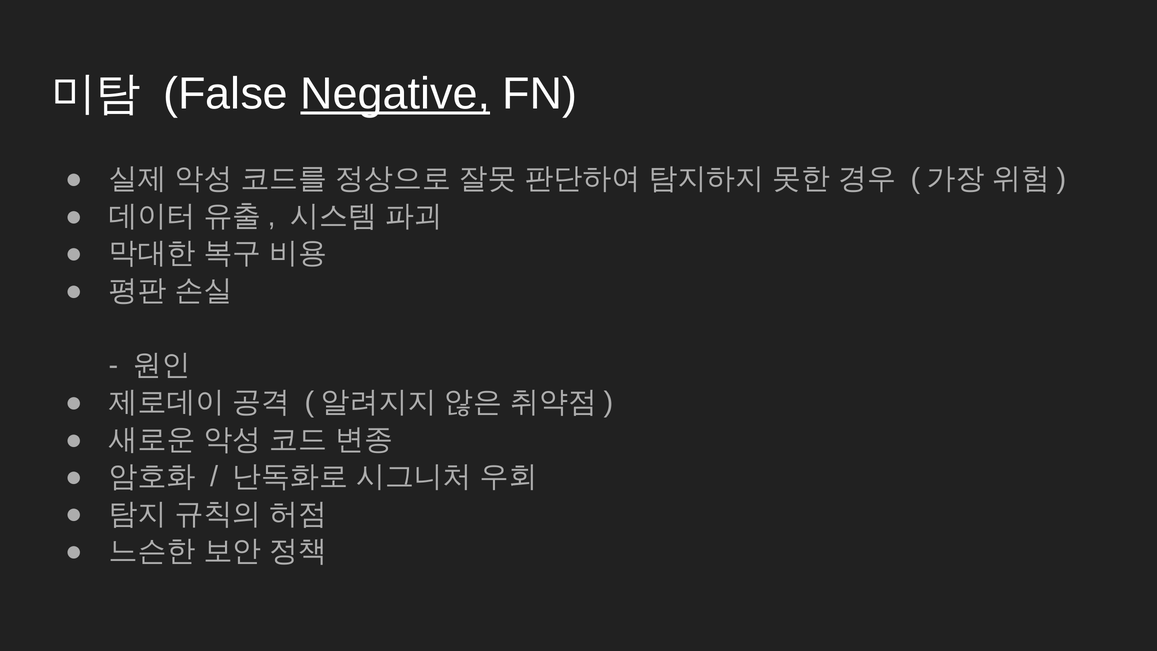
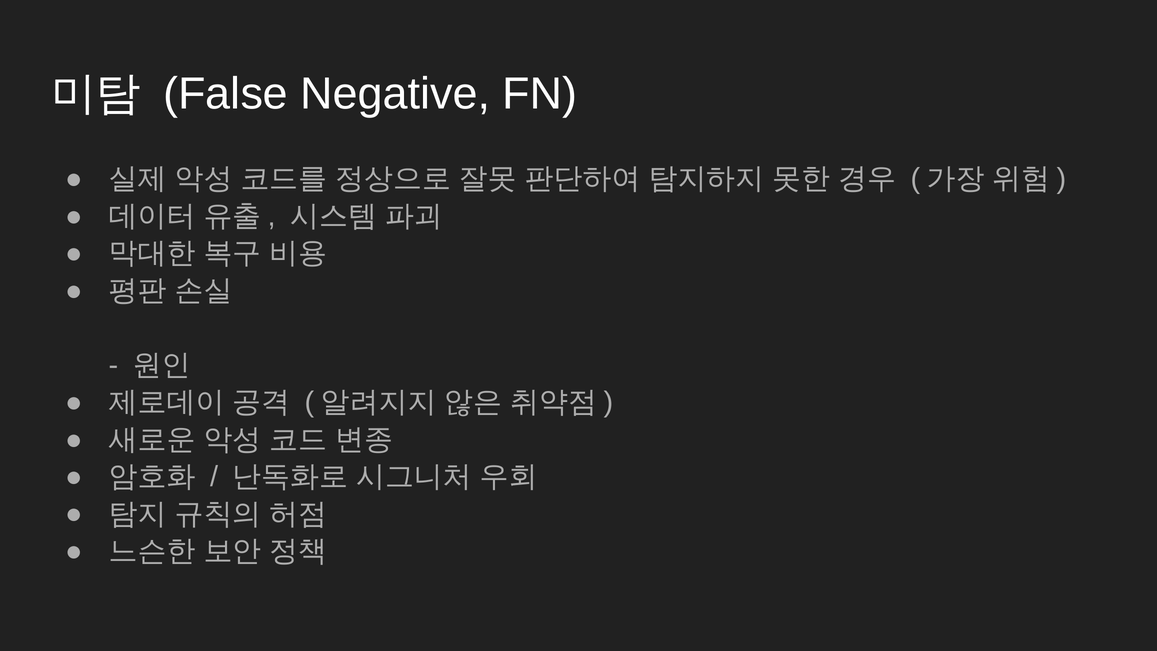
Negative underline: present -> none
